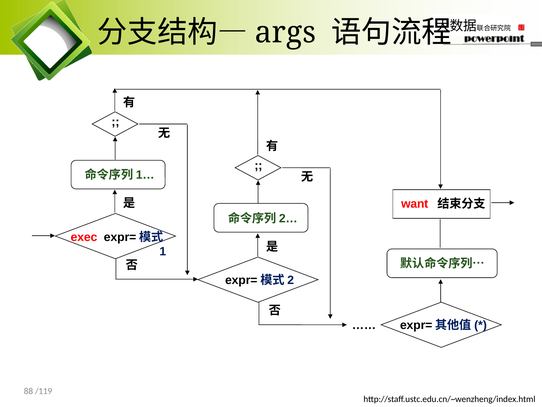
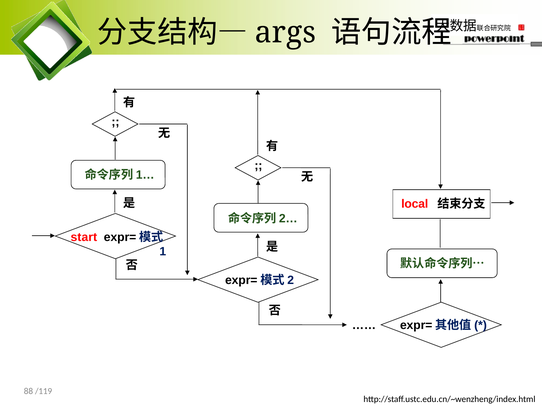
want: want -> local
exec: exec -> start
